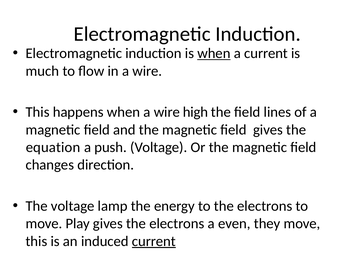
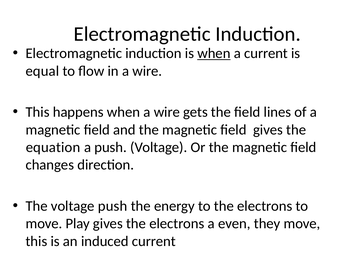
much: much -> equal
high: high -> gets
voltage lamp: lamp -> push
current at (154, 242) underline: present -> none
